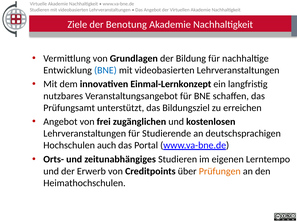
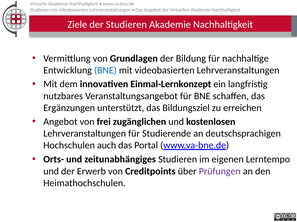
der Benotung: Benotung -> Studieren
Prüfungsamt: Prüfungsamt -> Ergänzungen
Prüfungen colour: orange -> purple
